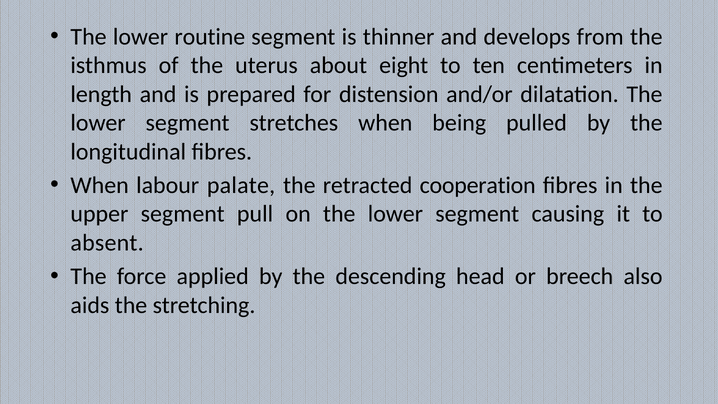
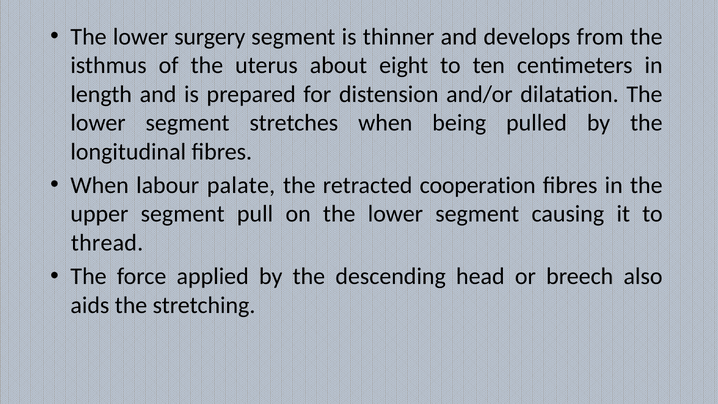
routine: routine -> surgery
absent: absent -> thread
